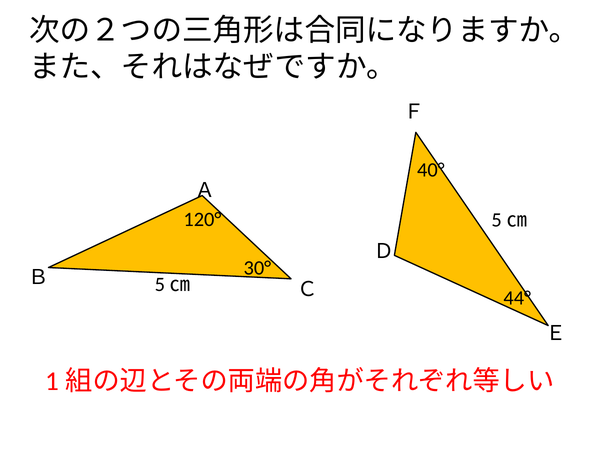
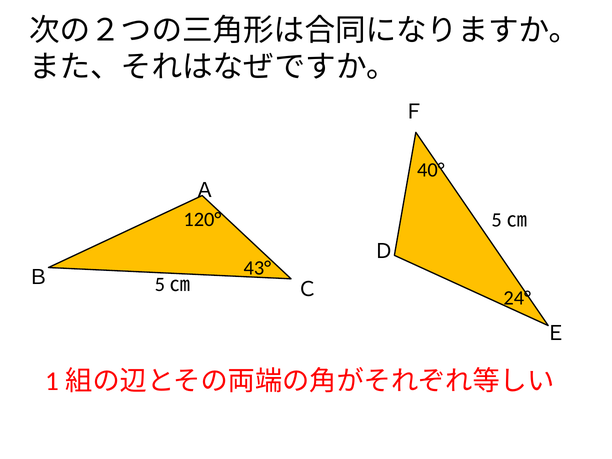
30°: 30° -> 43°
44°: 44° -> 24°
